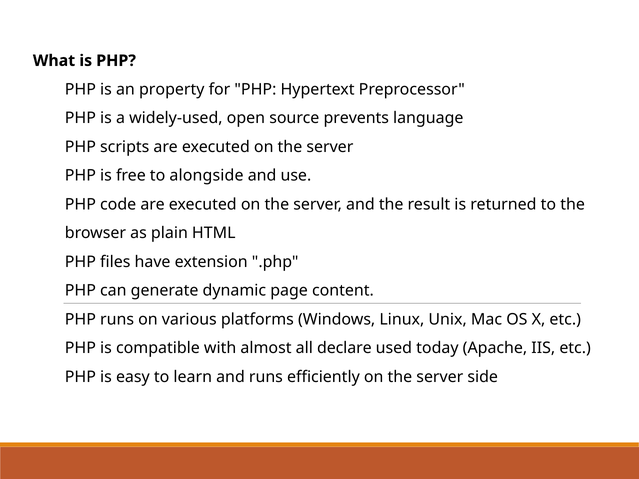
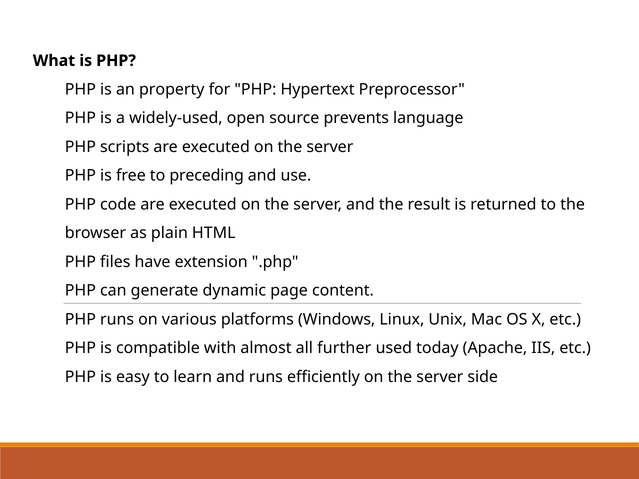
alongside: alongside -> preceding
declare: declare -> further
